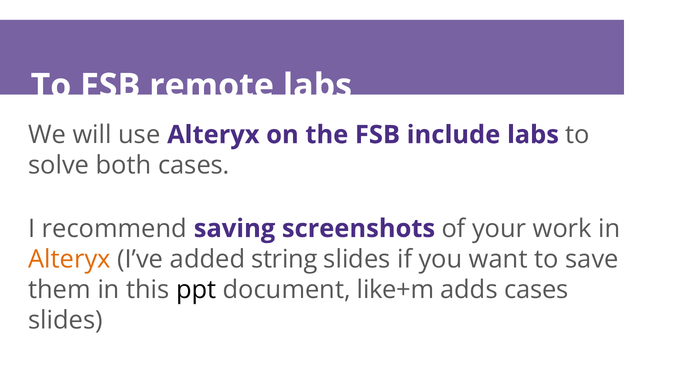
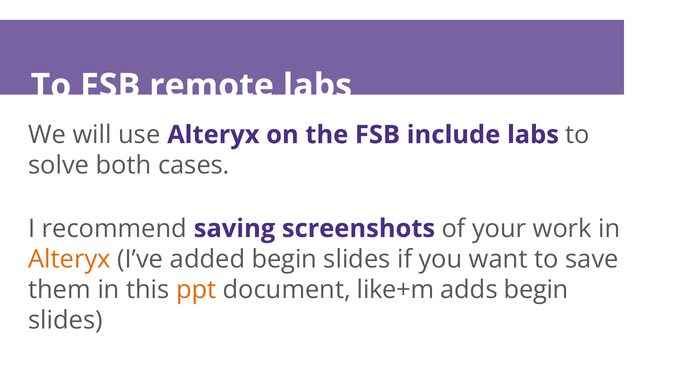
added string: string -> begin
ppt colour: black -> orange
adds cases: cases -> begin
